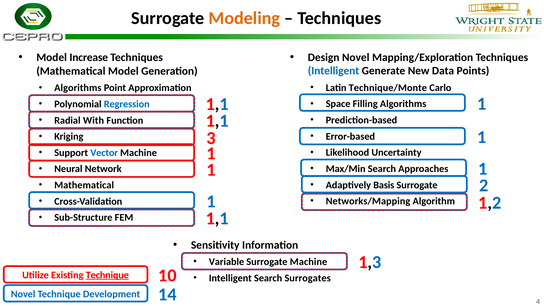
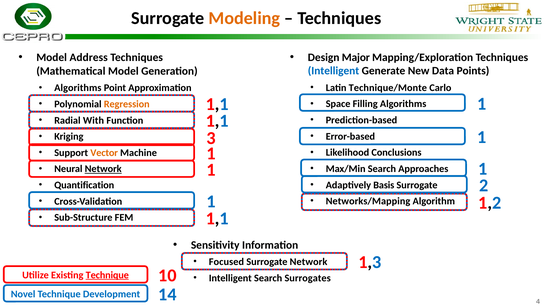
Design Novel: Novel -> Major
Increase: Increase -> Address
Regression colour: blue -> orange
Uncertainty: Uncertainty -> Conclusions
Vector colour: blue -> orange
Network at (103, 169) underline: none -> present
Mathematical at (84, 185): Mathematical -> Quantification
Variable: Variable -> Focused
Surrogate Machine: Machine -> Network
